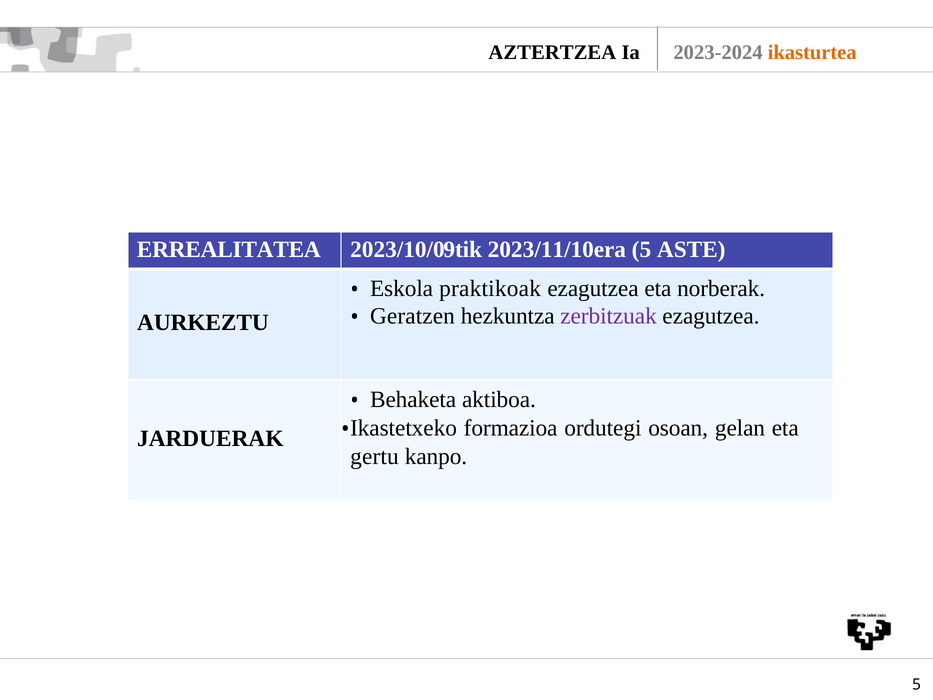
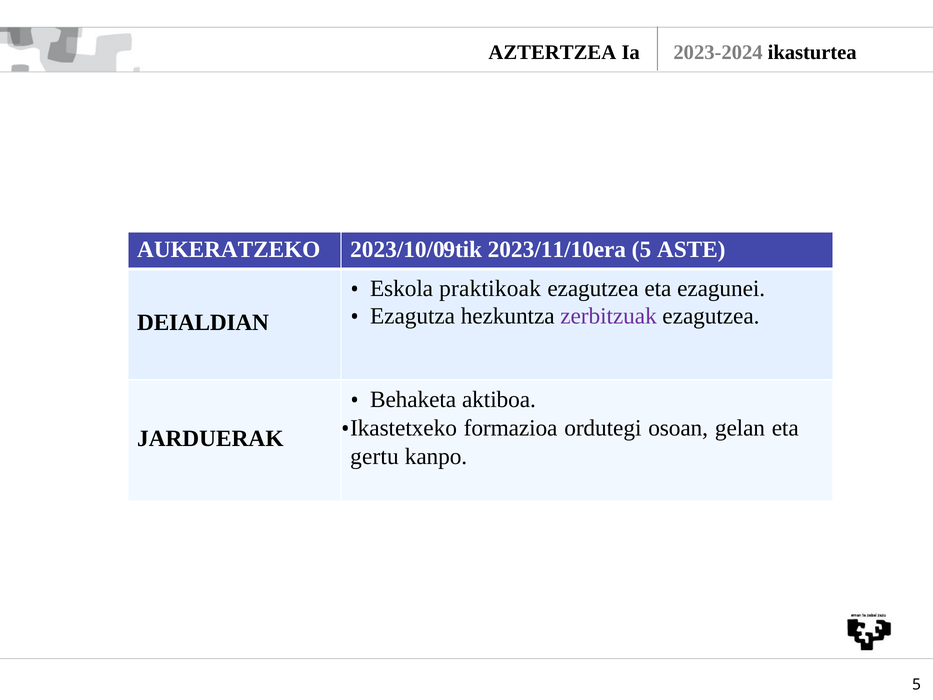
ikasturtea colour: orange -> black
ERREALITATEA: ERREALITATEA -> AUKERATZEKO
norberak: norberak -> ezagunei
Geratzen: Geratzen -> Ezagutza
AURKEZTU: AURKEZTU -> DEIALDIAN
